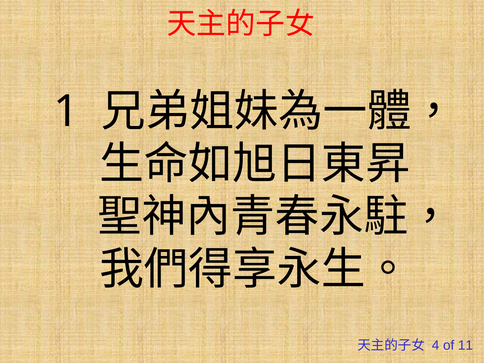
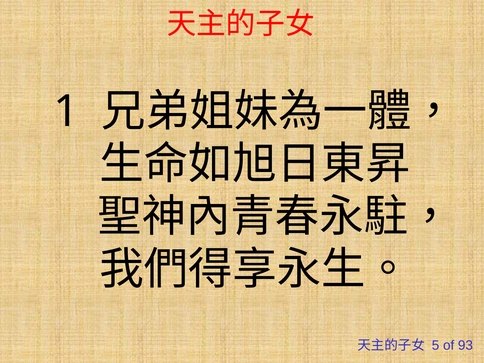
4: 4 -> 5
11: 11 -> 93
